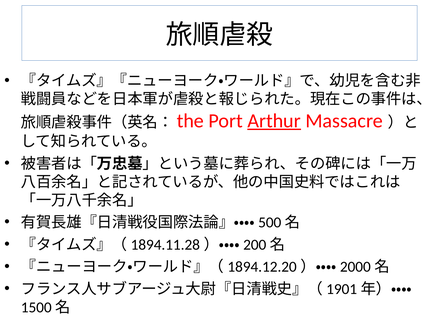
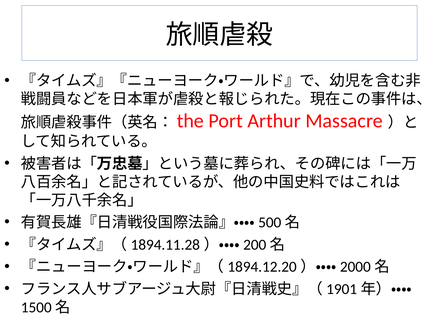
Arthur underline: present -> none
